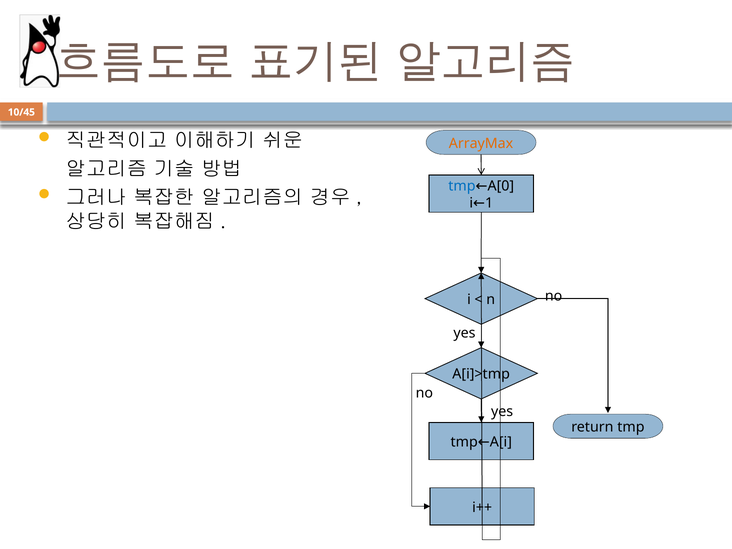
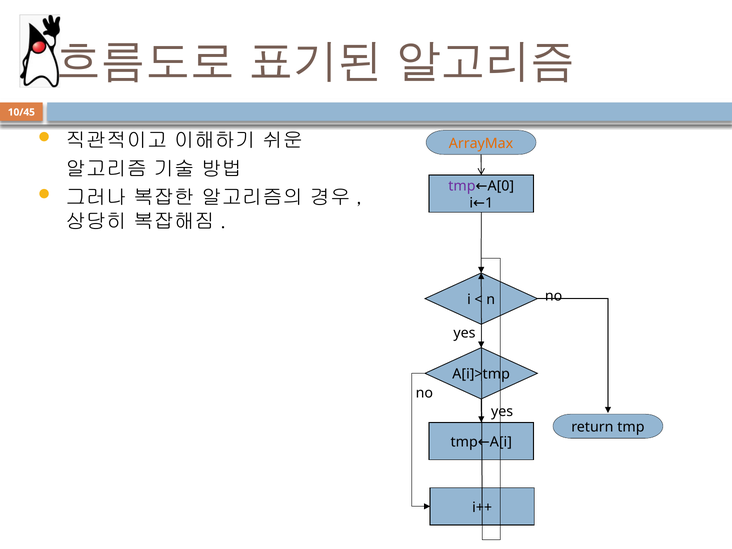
tmp at (462, 186) colour: blue -> purple
